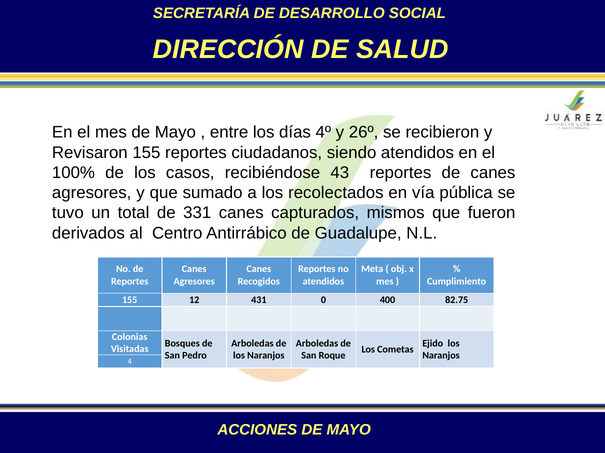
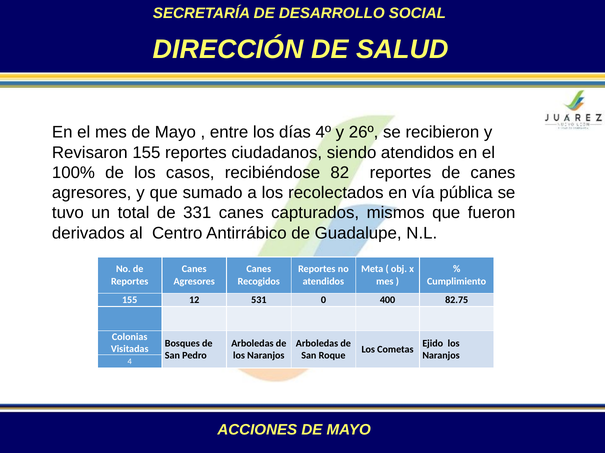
43: 43 -> 82
431: 431 -> 531
